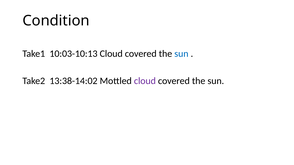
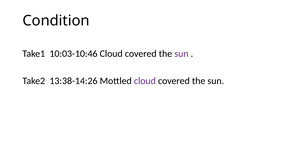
10:03-10:13: 10:03-10:13 -> 10:03-10:46
sun at (181, 54) colour: blue -> purple
13:38-14:02: 13:38-14:02 -> 13:38-14:26
